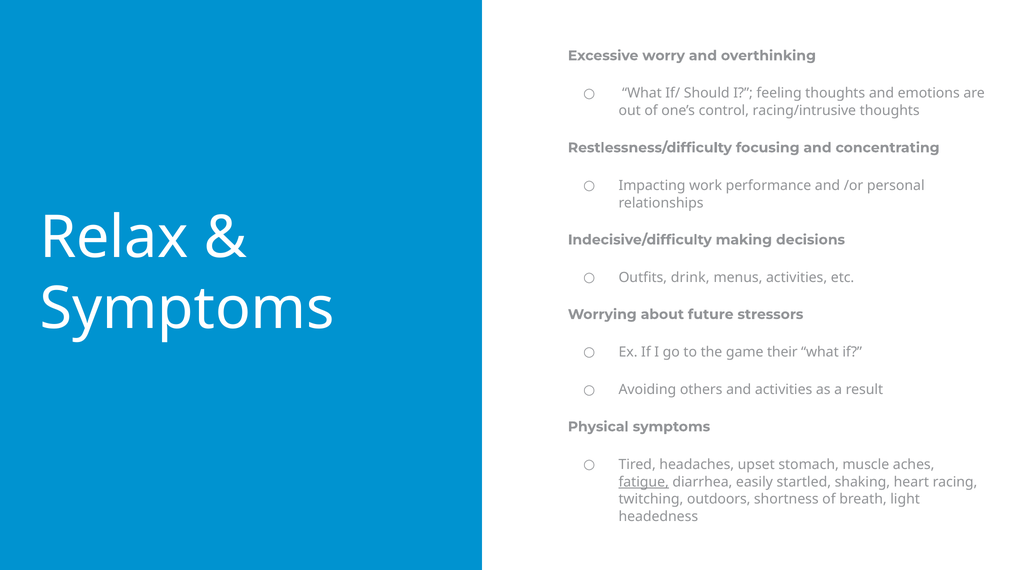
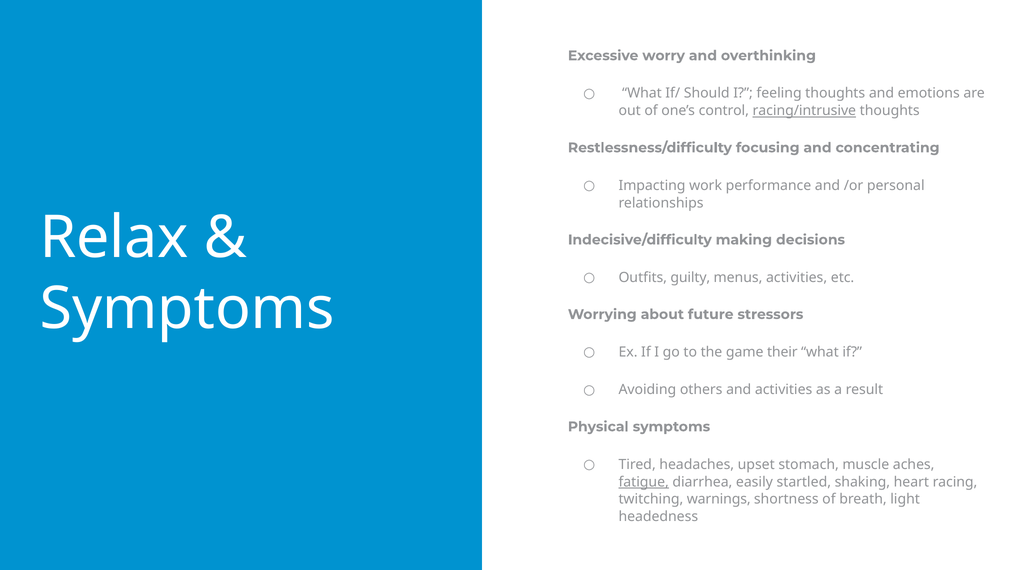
racing/intrusive underline: none -> present
drink: drink -> guilty
outdoors: outdoors -> warnings
